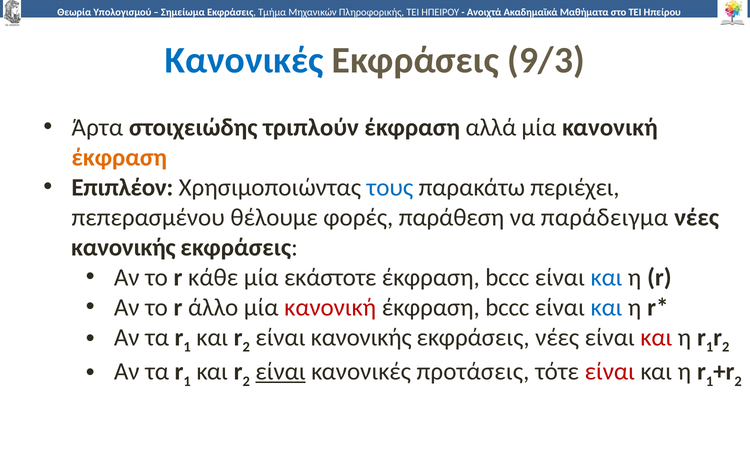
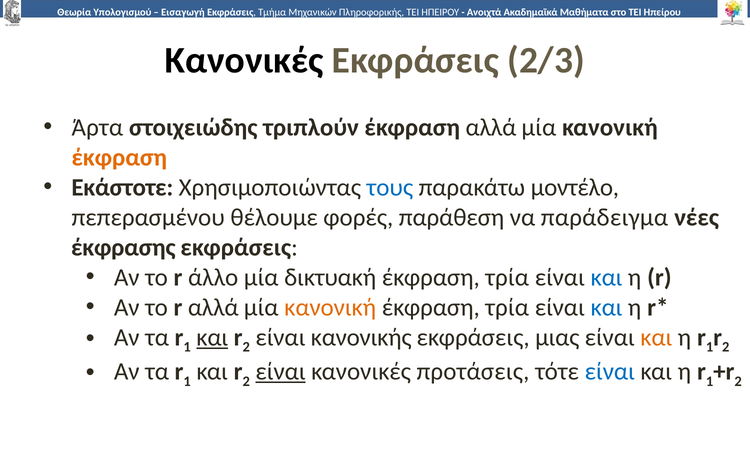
Σημείωμα: Σημείωμα -> Εισαγωγή
Κανονικές at (244, 60) colour: blue -> black
9/3: 9/3 -> 2/3
Επιπλέον: Επιπλέον -> Εκάστοτε
περιέχει: περιέχει -> μοντέλο
κανονικής at (123, 247): κανονικής -> έκφρασης
κάθε: κάθε -> άλλο
εκάστοτε: εκάστοτε -> δικτυακή
bccc at (507, 277): bccc -> τρία
r άλλο: άλλο -> αλλά
κανονική at (330, 307) colour: red -> orange
bccc at (507, 307): bccc -> τρία
και at (212, 337) underline: none -> present
εκφράσεις νέες: νέες -> μιας
και at (656, 337) colour: red -> orange
είναι at (610, 371) colour: red -> blue
